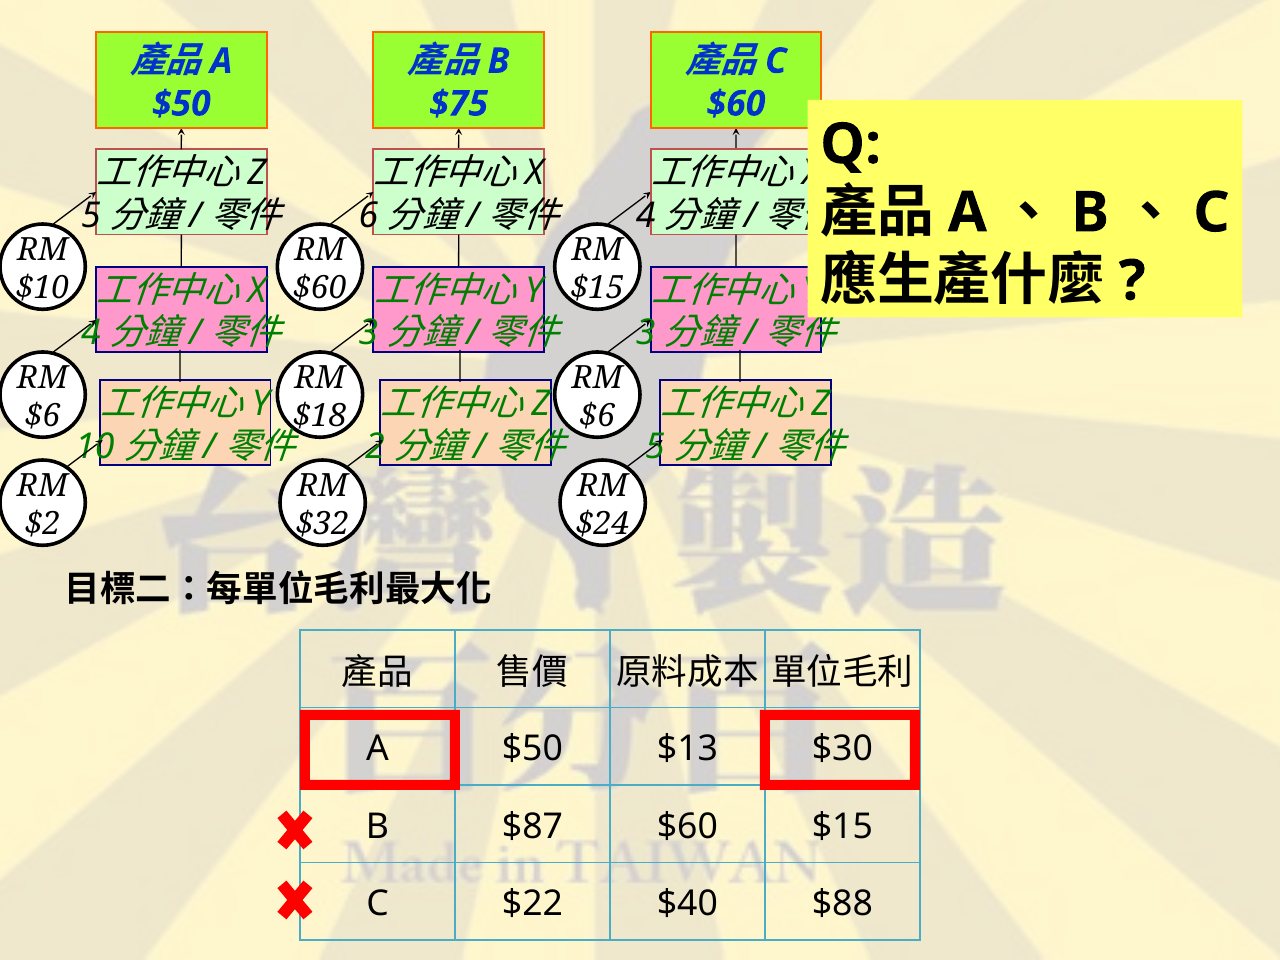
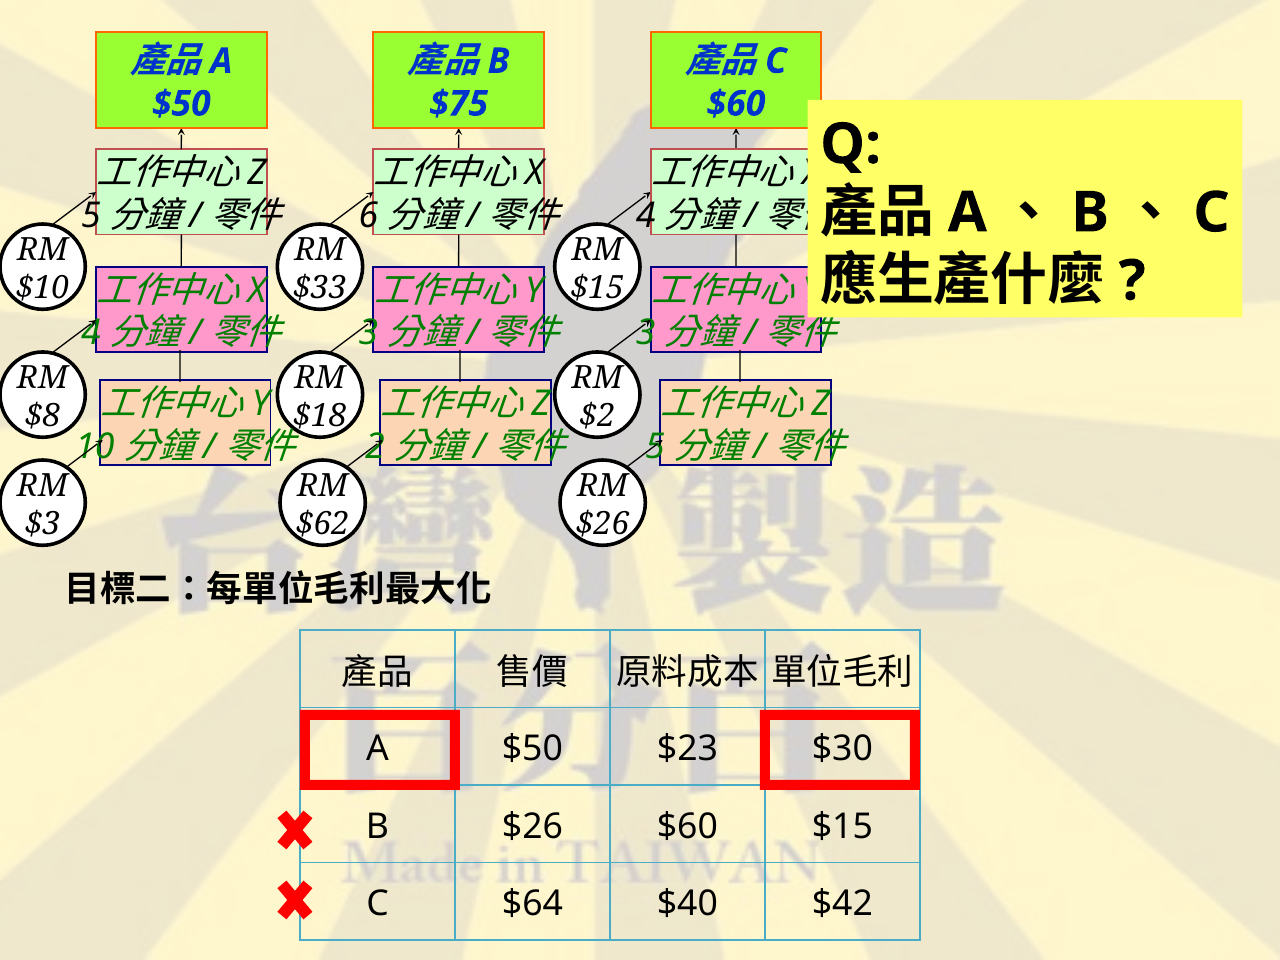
$60 at (320, 288): $60 -> $33
$6 at (43, 416): $6 -> $8
$6 at (597, 416): $6 -> $2
$2: $2 -> $3
$32: $32 -> $62
$24 at (603, 524): $24 -> $26
$13: $13 -> $23
B $87: $87 -> $26
$22: $22 -> $64
$88: $88 -> $42
